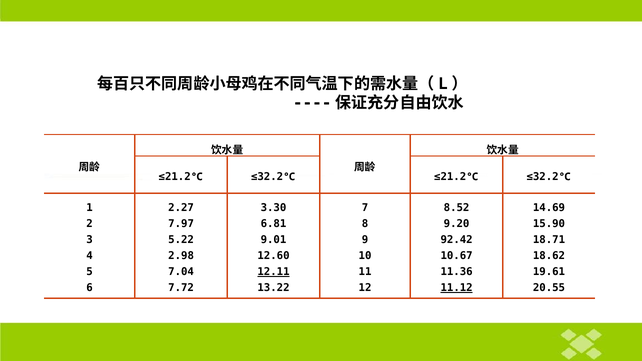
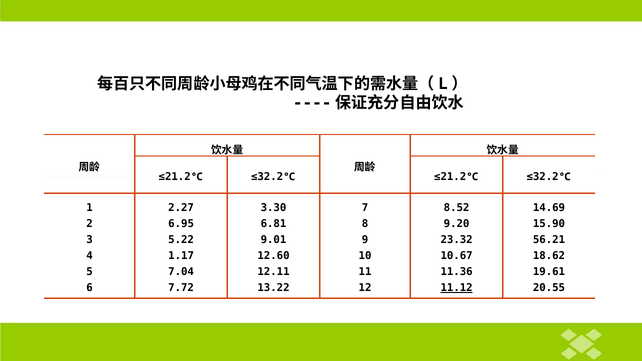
7.97: 7.97 -> 6.95
92.42: 92.42 -> 23.32
18.71: 18.71 -> 56.21
2.98: 2.98 -> 1.17
12.11 underline: present -> none
